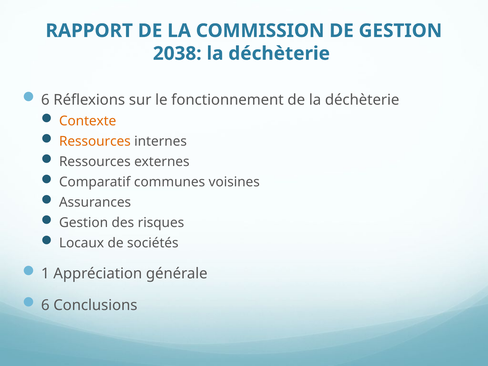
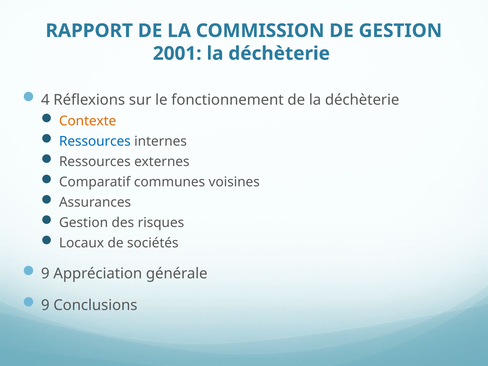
2038: 2038 -> 2001
6 at (45, 100): 6 -> 4
Ressources at (95, 141) colour: orange -> blue
1 at (45, 274): 1 -> 9
6 at (45, 305): 6 -> 9
